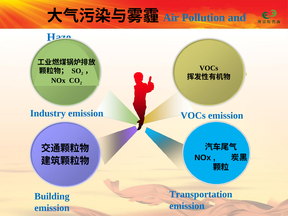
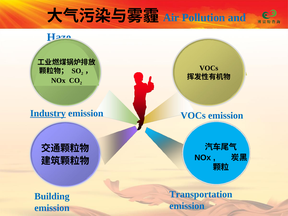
Industry underline: none -> present
